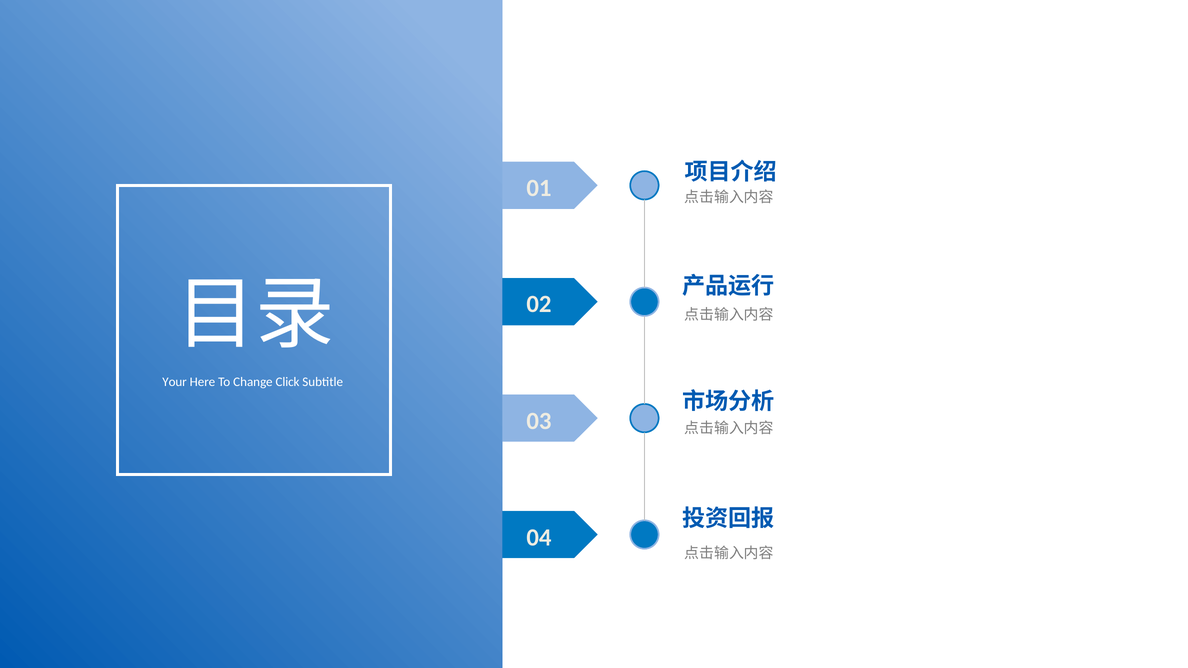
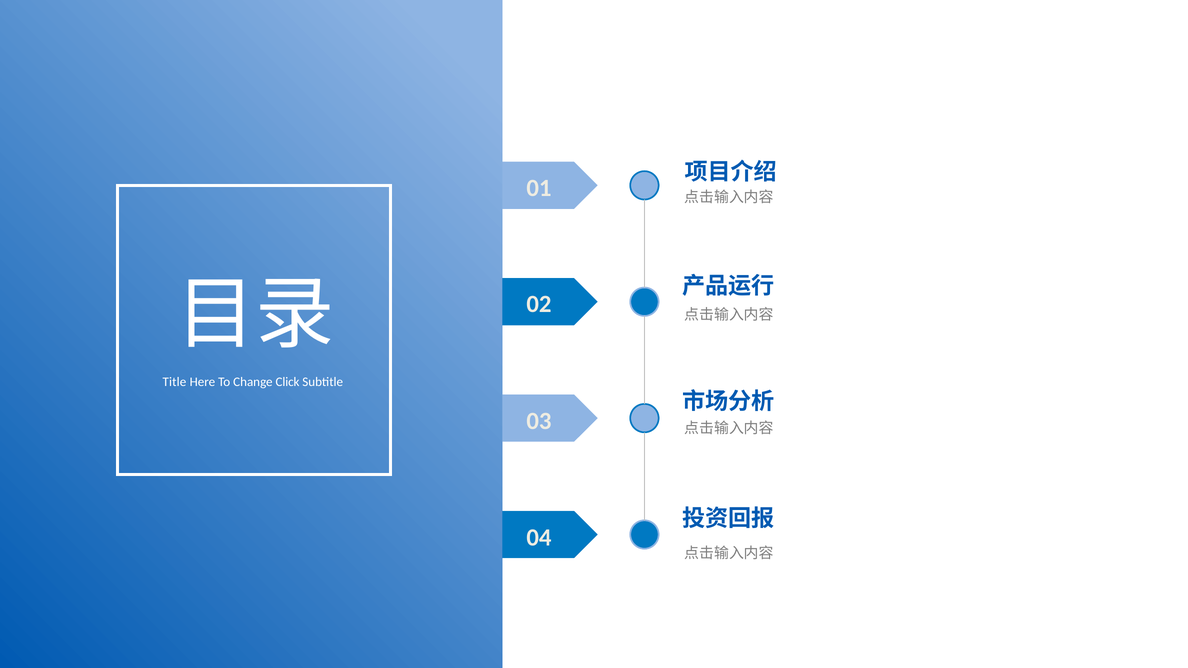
Your: Your -> Title
